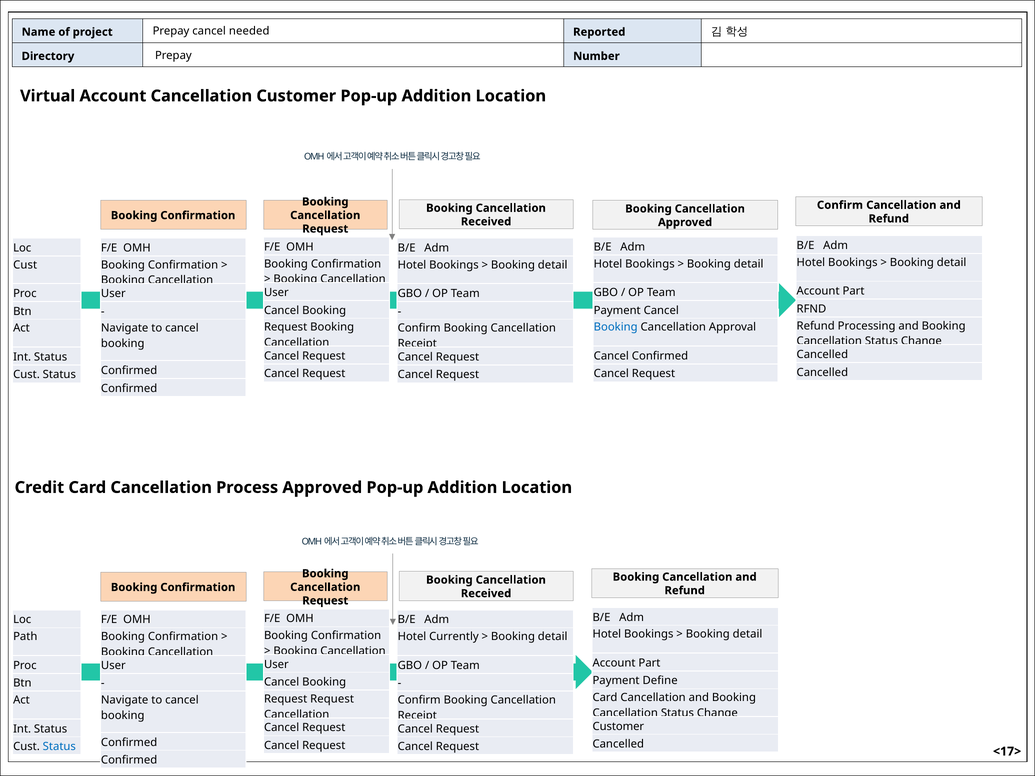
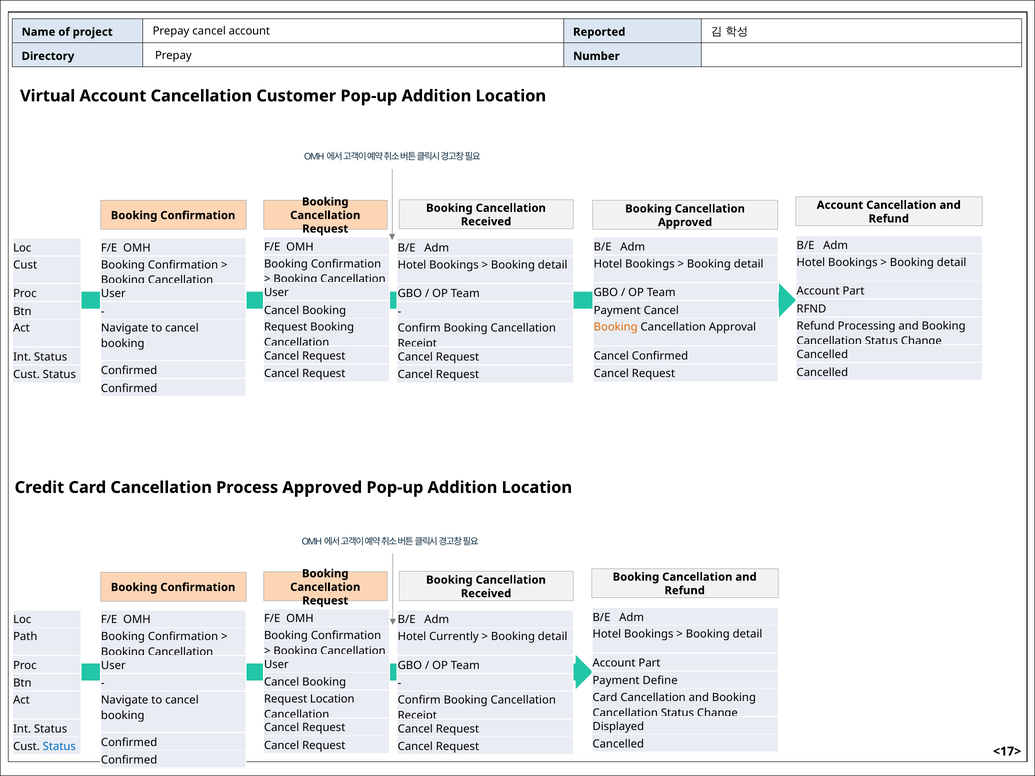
cancel needed: needed -> account
Confirm at (840, 205): Confirm -> Account
Booking at (616, 327) colour: blue -> orange
Request Request: Request -> Location
Customer at (618, 727): Customer -> Displayed
